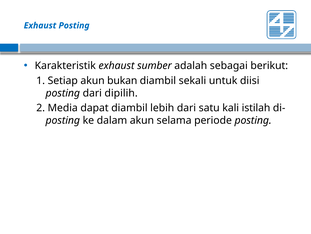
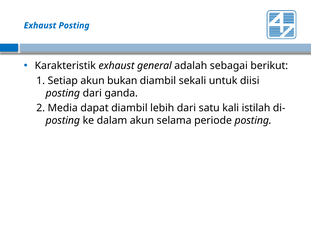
sumber: sumber -> general
dipilih: dipilih -> ganda
